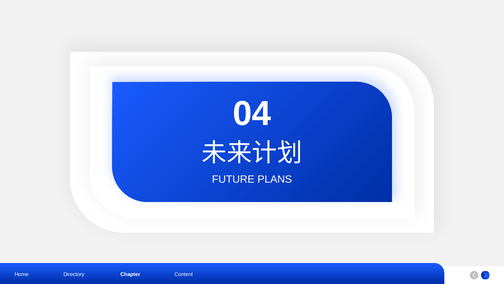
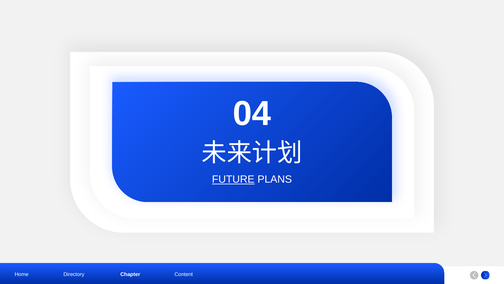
FUTURE underline: none -> present
